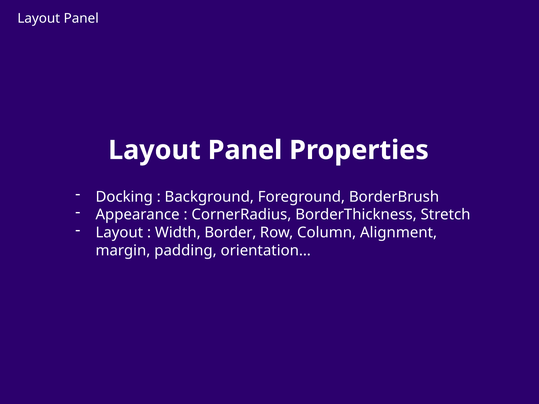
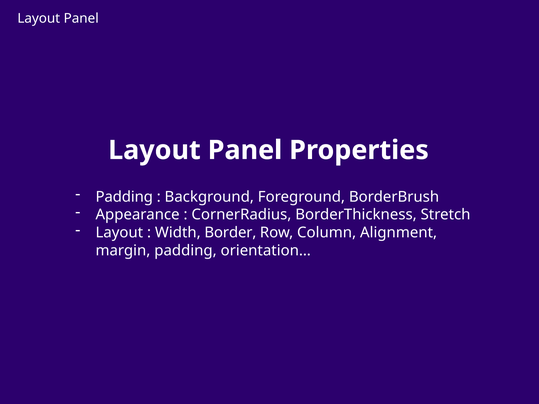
Docking at (124, 197): Docking -> Padding
